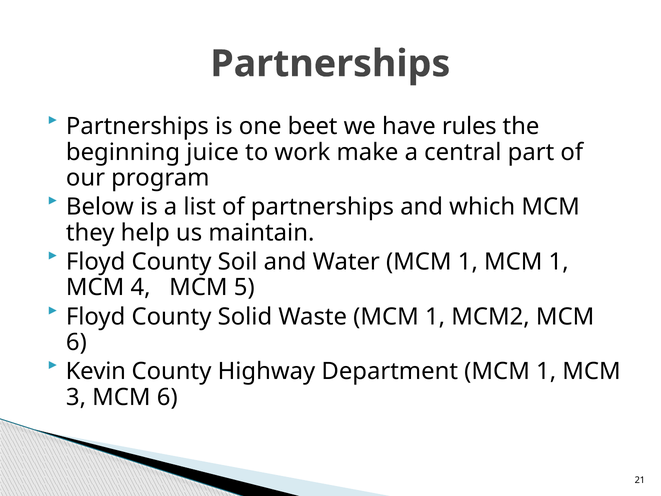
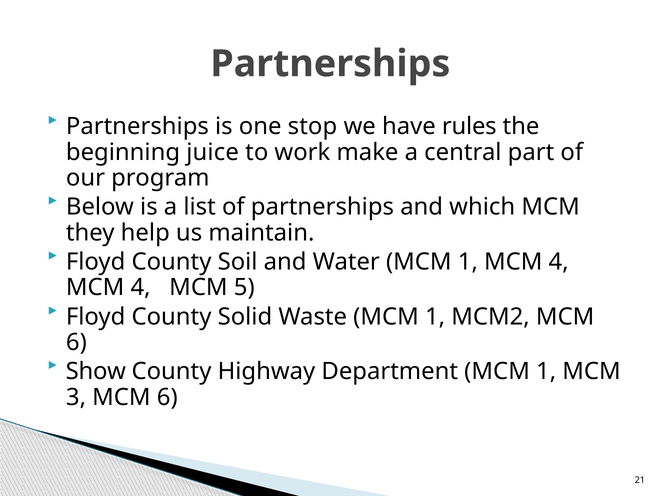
beet: beet -> stop
1 MCM 1: 1 -> 4
Kevin: Kevin -> Show
